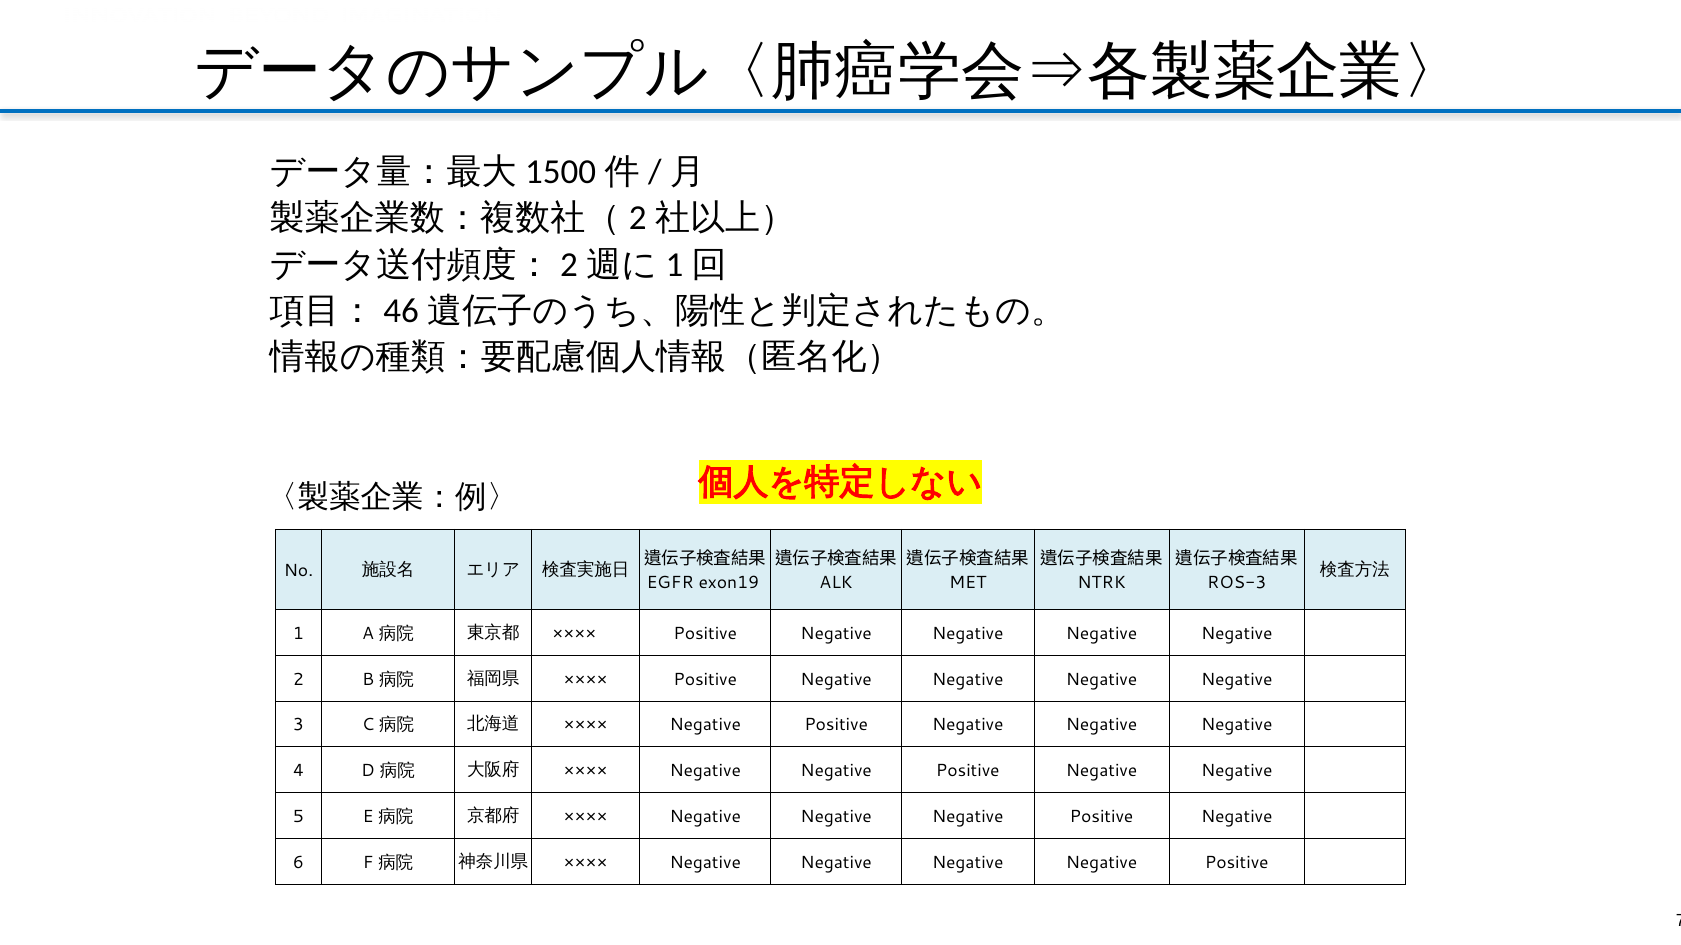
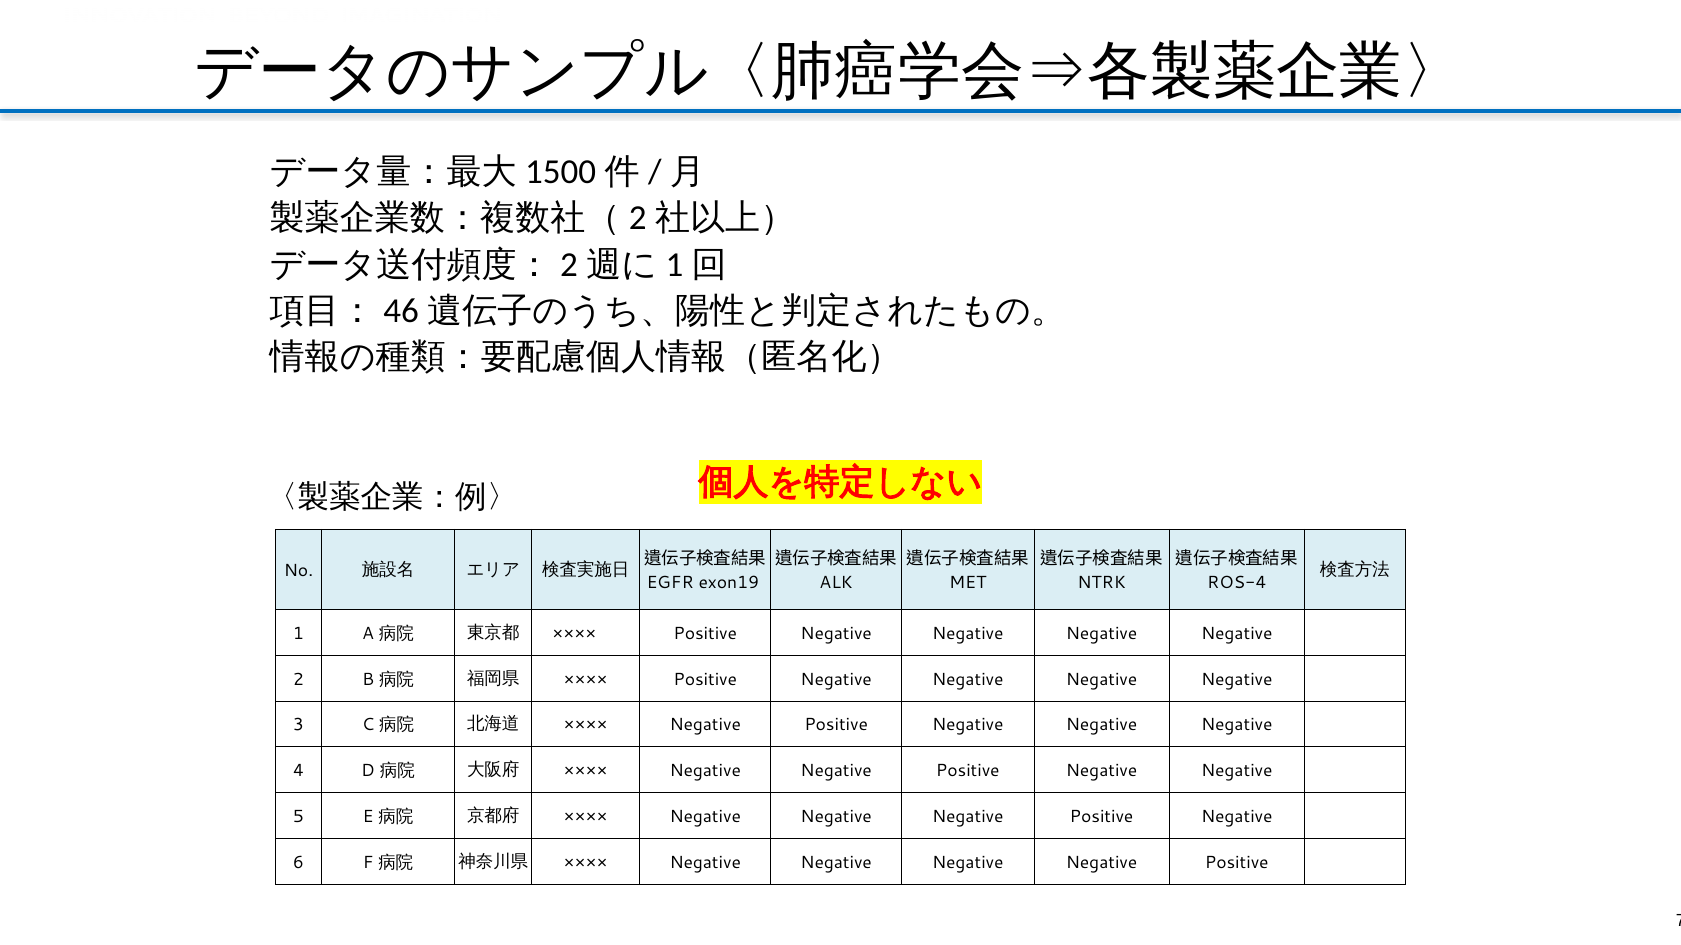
ROS-3: ROS-3 -> ROS-4
